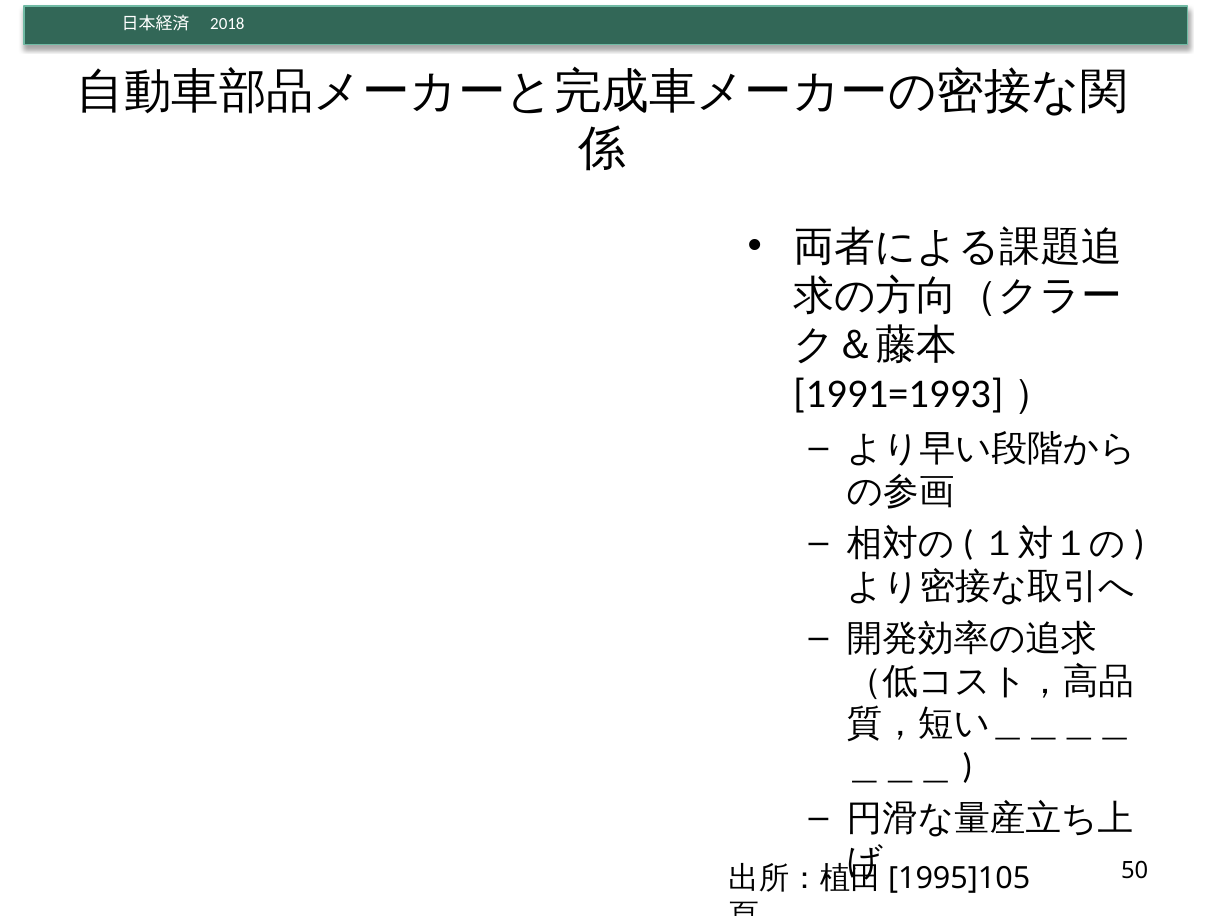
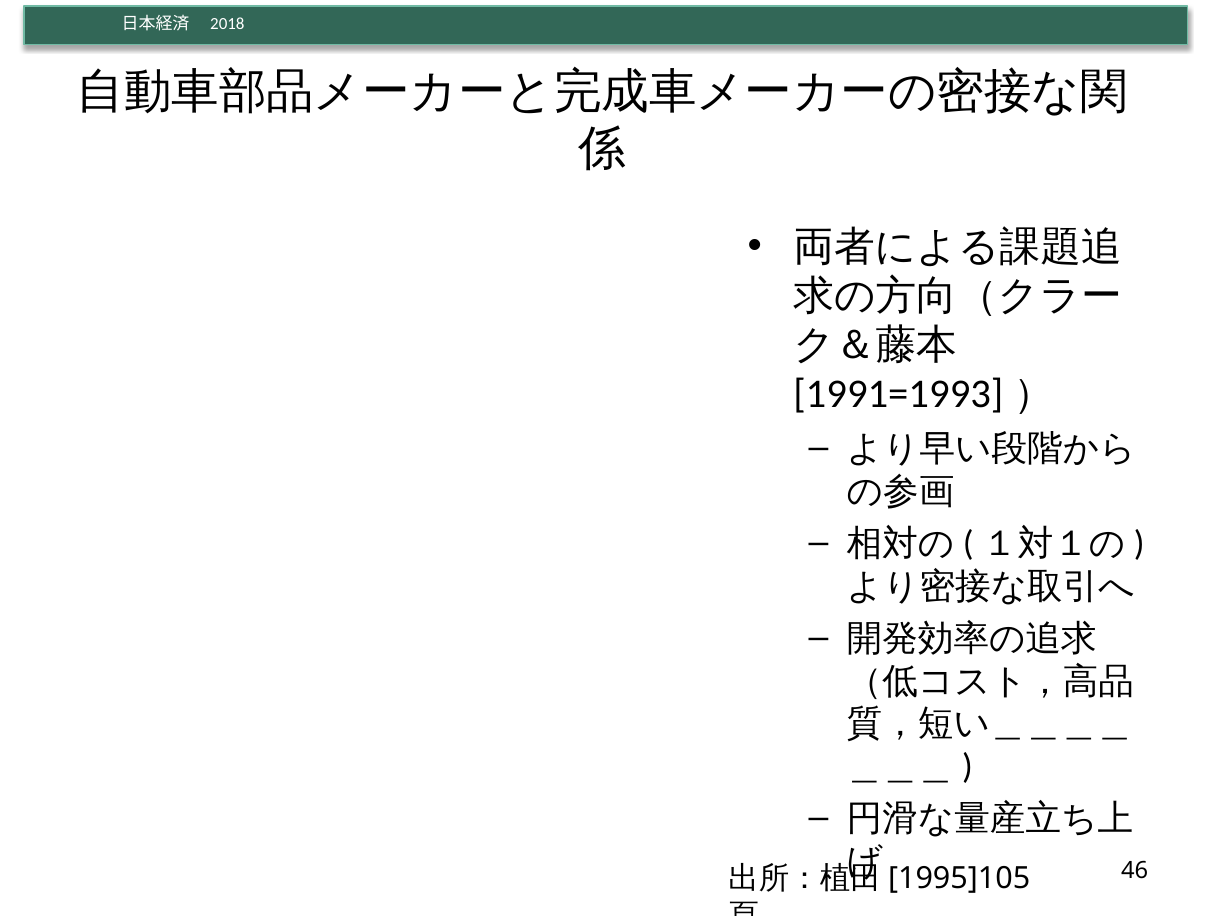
50: 50 -> 46
